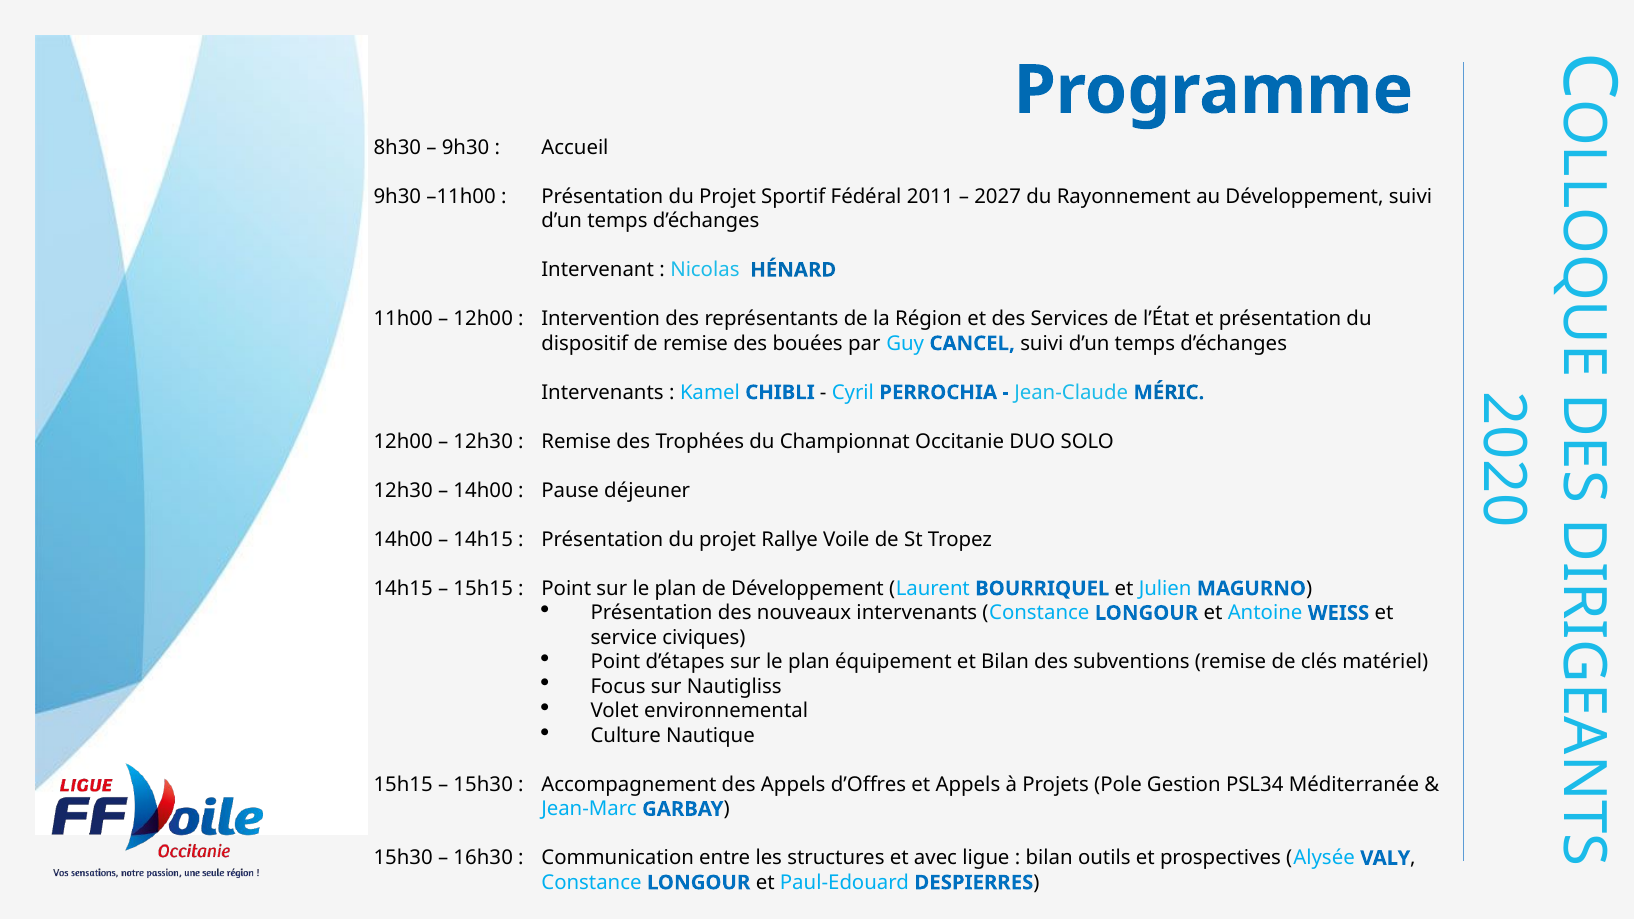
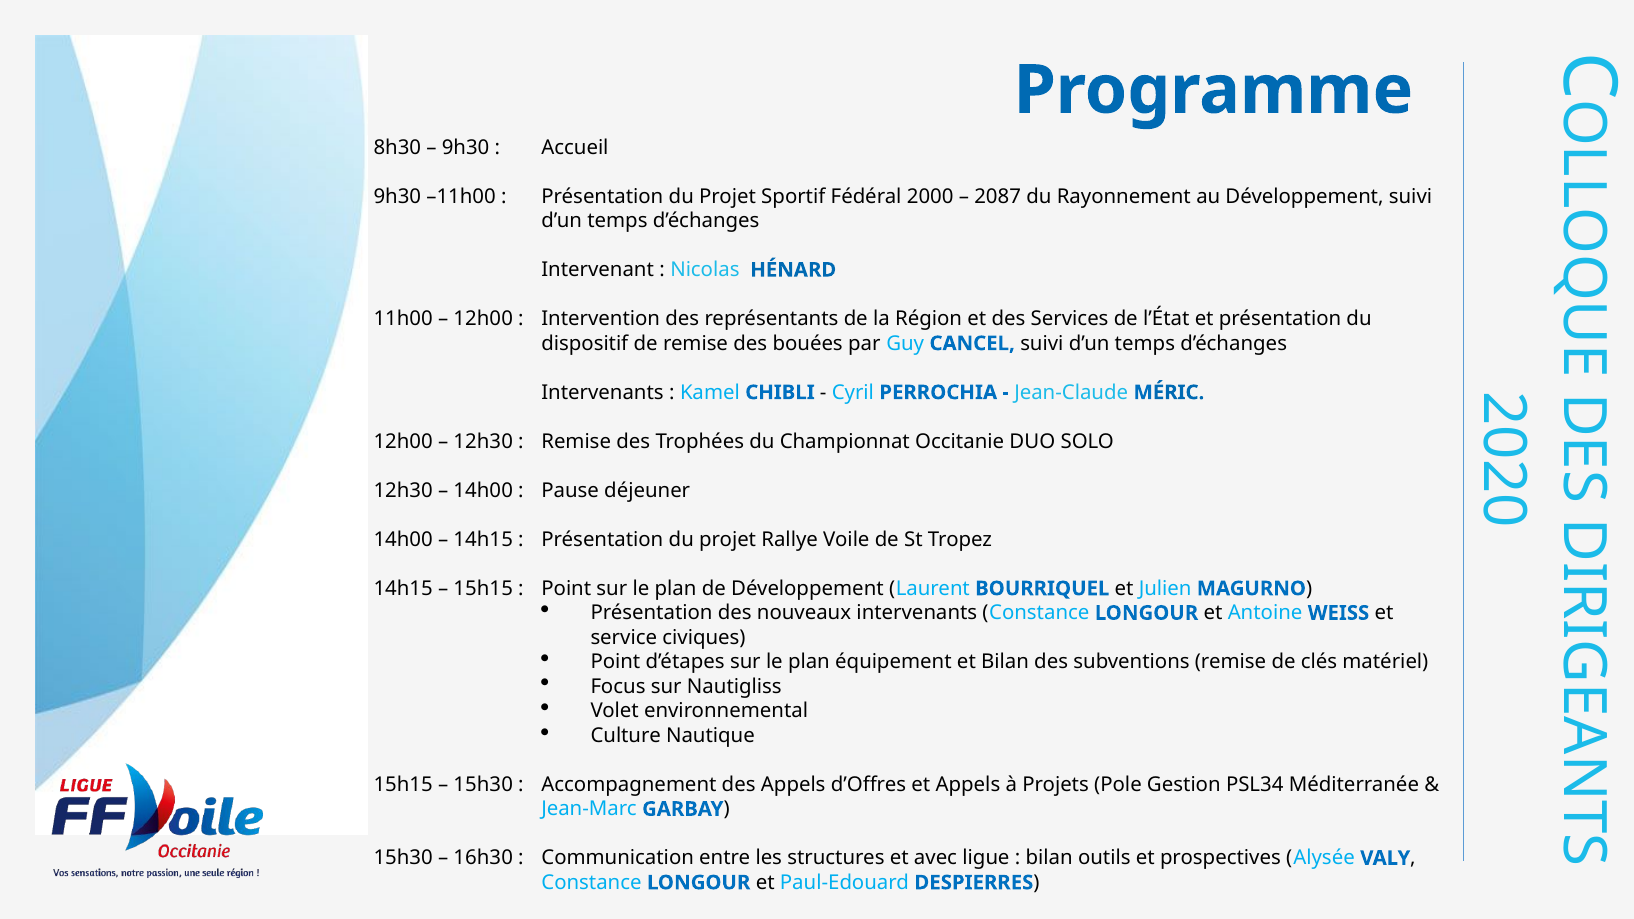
2011: 2011 -> 2000
2027: 2027 -> 2087
